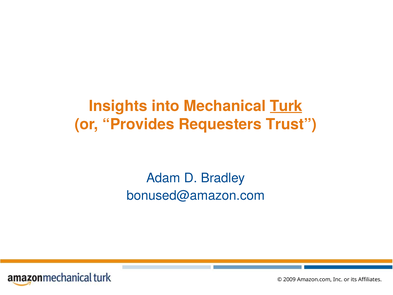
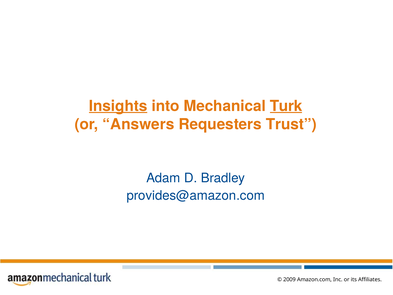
Insights underline: none -> present
Provides: Provides -> Answers
bonused@amazon.com: bonused@amazon.com -> provides@amazon.com
